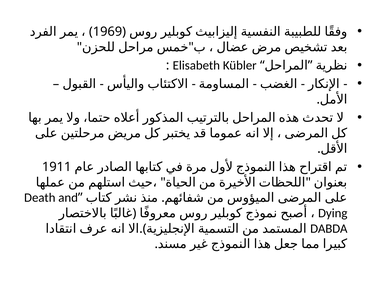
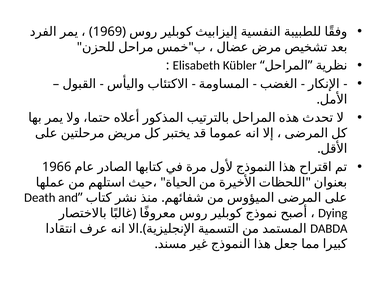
1911: 1911 -> 1966
